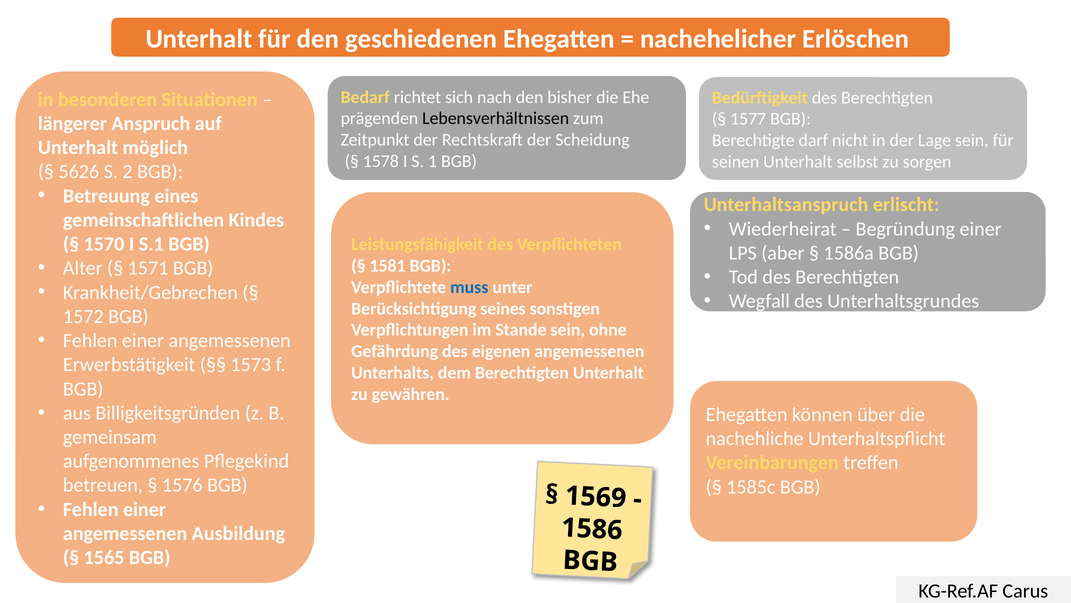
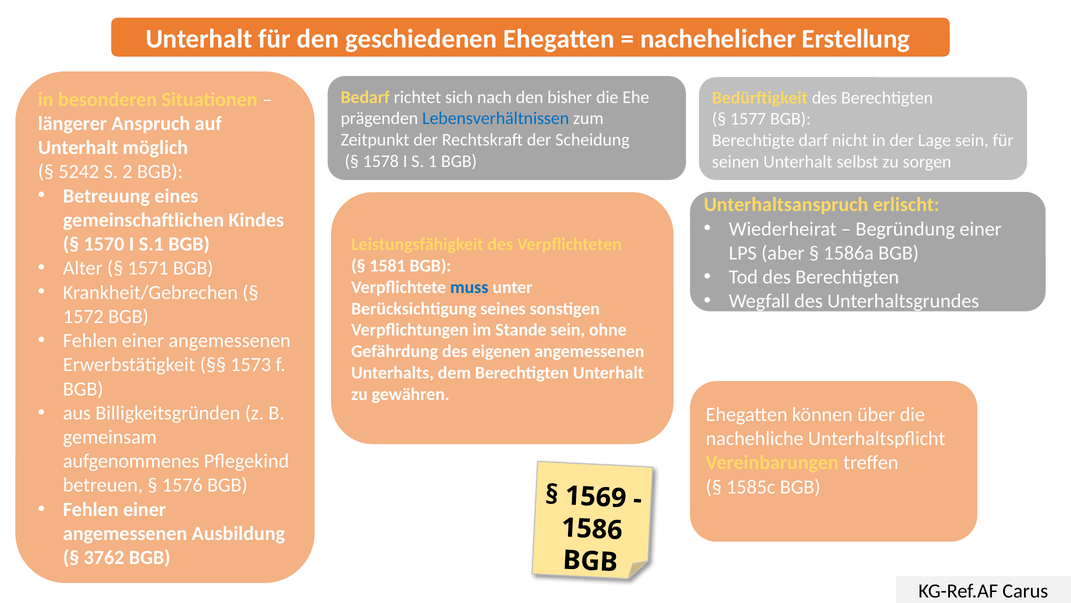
Erlöschen: Erlöschen -> Erstellung
Lebensverhältnissen colour: black -> blue
5626: 5626 -> 5242
1565: 1565 -> 3762
